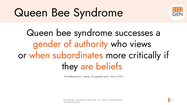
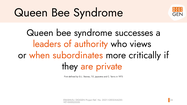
gender: gender -> leaders
beliefs: beliefs -> private
